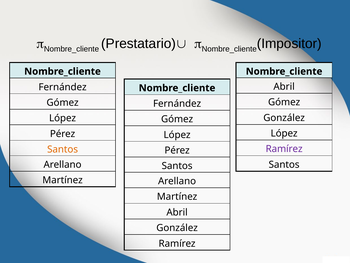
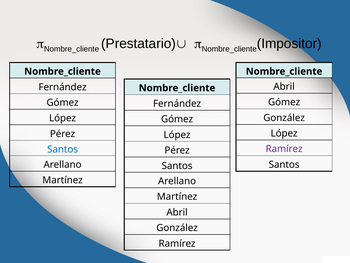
Santos at (63, 149) colour: orange -> blue
